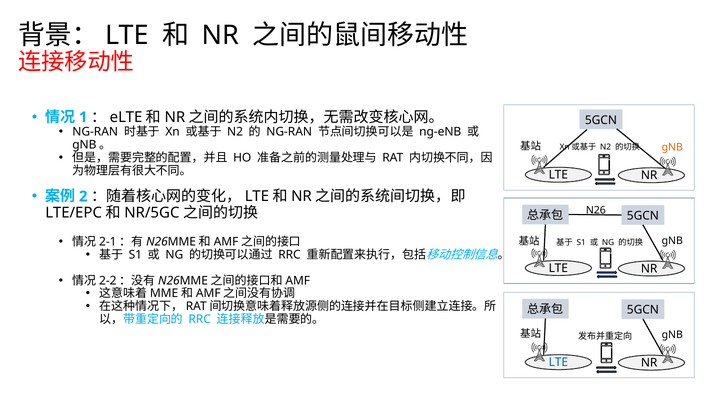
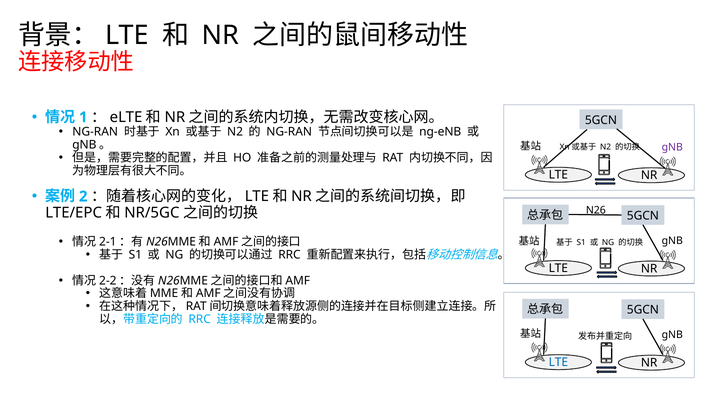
gNB at (672, 147) colour: orange -> purple
